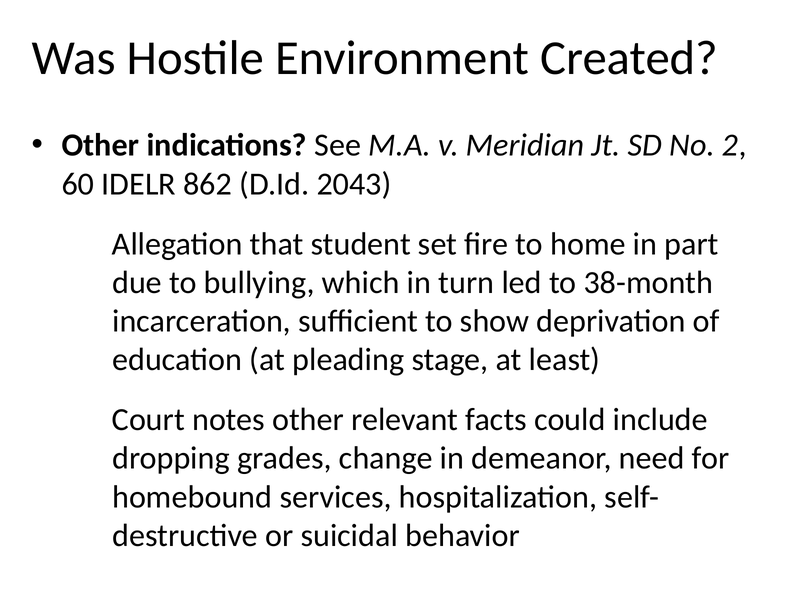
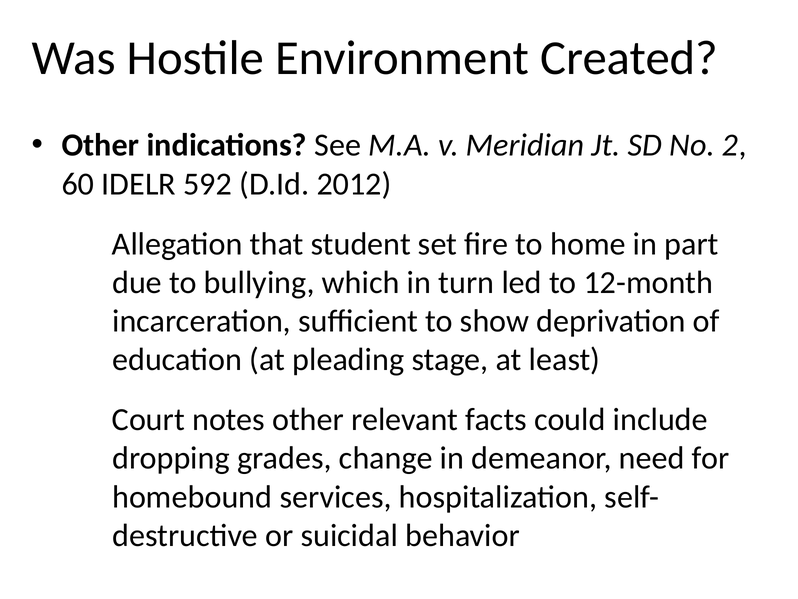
862: 862 -> 592
2043: 2043 -> 2012
38-month: 38-month -> 12-month
